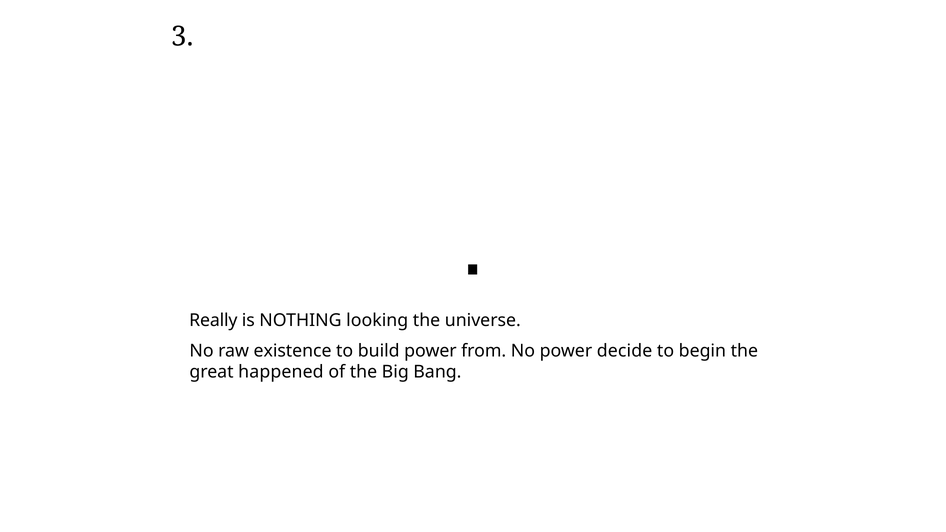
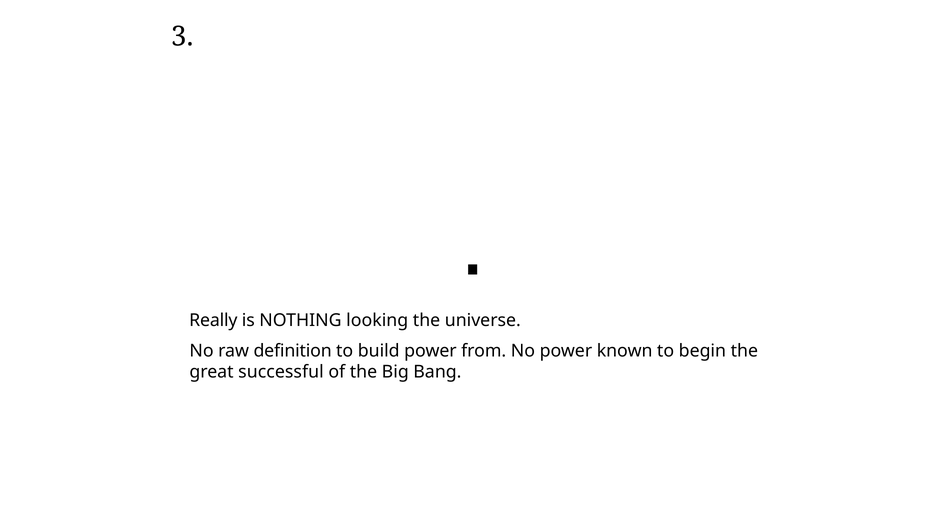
existence: existence -> definition
decide: decide -> known
happened: happened -> successful
